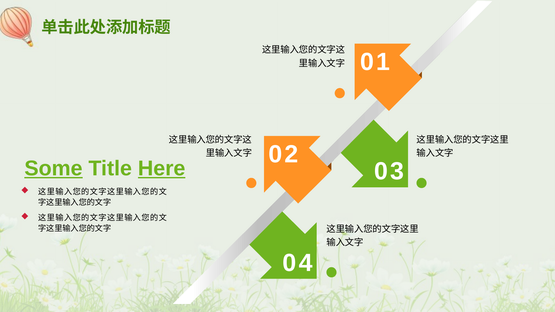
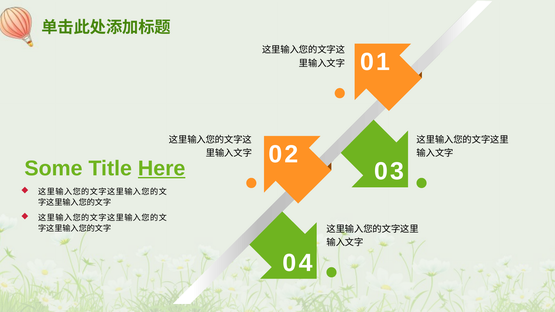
Some underline: present -> none
